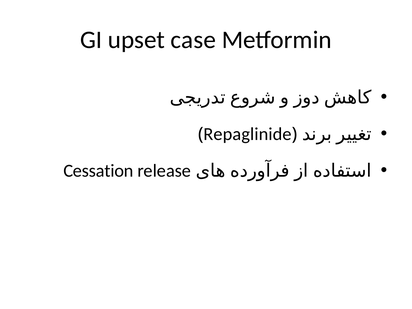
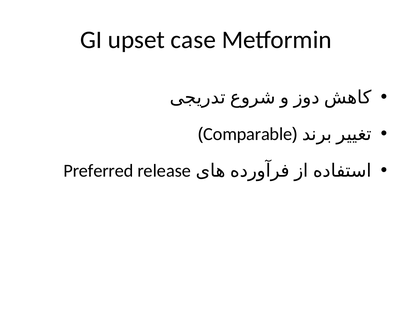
Repaglinide: Repaglinide -> Comparable
Cessation: Cessation -> Preferred
